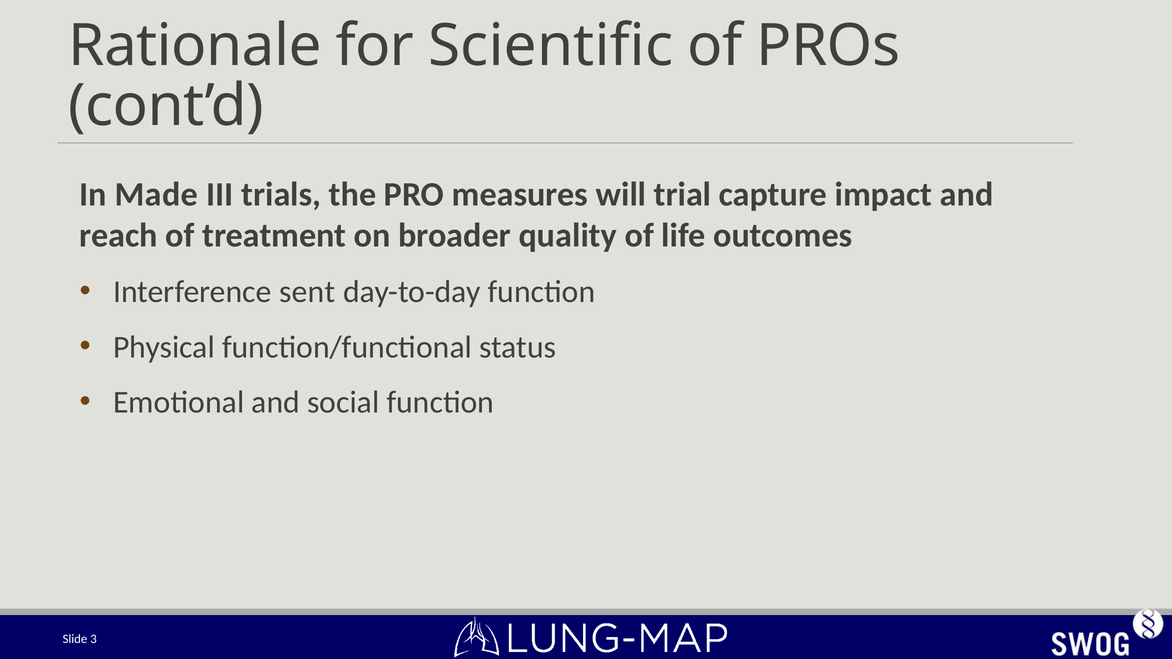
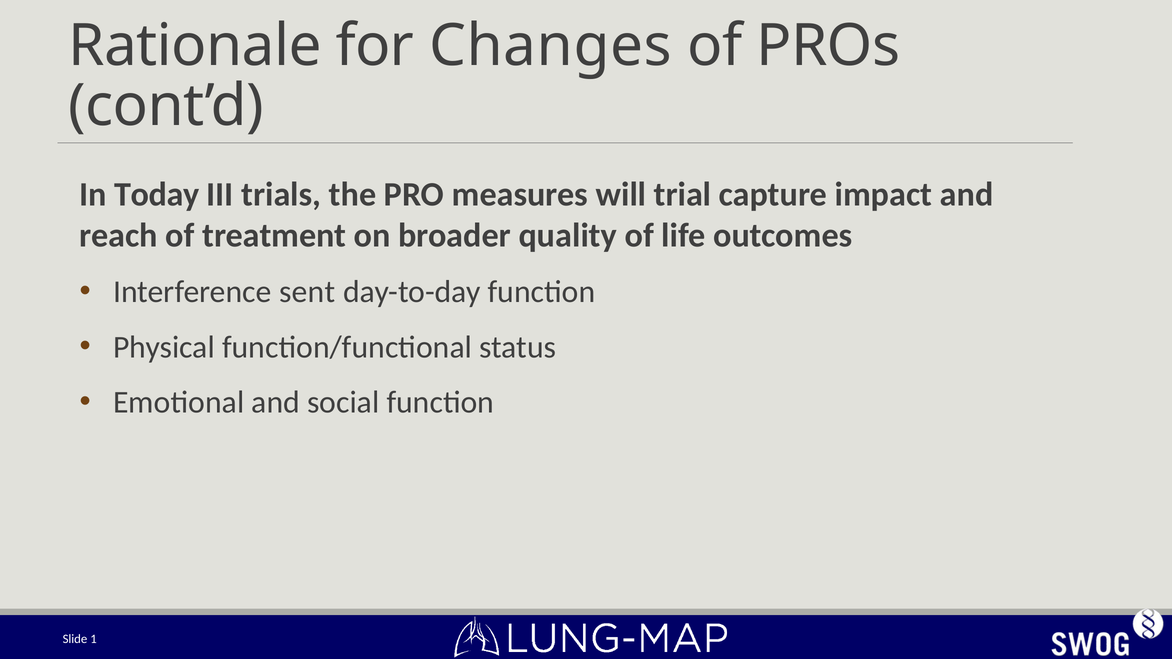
Scientific: Scientific -> Changes
Made: Made -> Today
3: 3 -> 1
